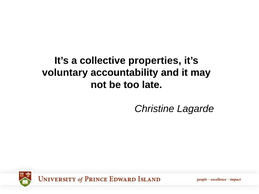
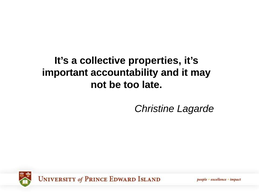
voluntary: voluntary -> important
